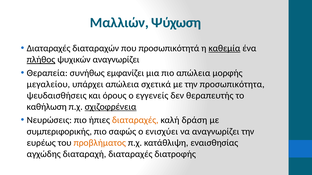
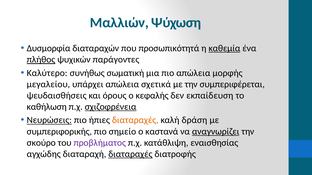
Διαταραχές at (49, 48): Διαταραχές -> Δυσμορφία
ψυχικών αναγνωρίζει: αναγνωρίζει -> παράγοντες
Θεραπεία: Θεραπεία -> Καλύτερο
εμφανίζει: εμφανίζει -> σωματική
προσωπικότητα: προσωπικότητα -> συμπεριφέρεται
εγγενείς: εγγενείς -> κεφαλής
θεραπευτής: θεραπευτής -> εκπαίδευση
Νευρώσεις underline: none -> present
σαφώς: σαφώς -> σημείο
ενισχύει: ενισχύει -> καστανά
αναγνωρίζει at (216, 132) underline: none -> present
ευρέως: ευρέως -> σκούρο
προβλήματος colour: orange -> purple
διαταραχές at (130, 154) underline: none -> present
